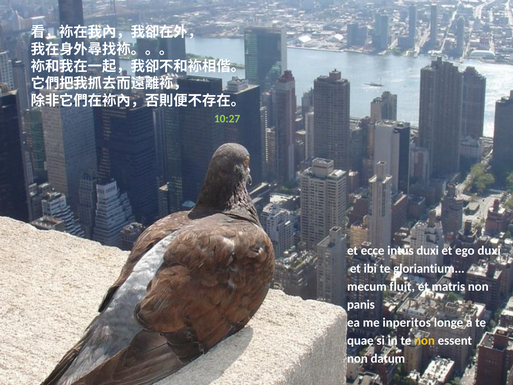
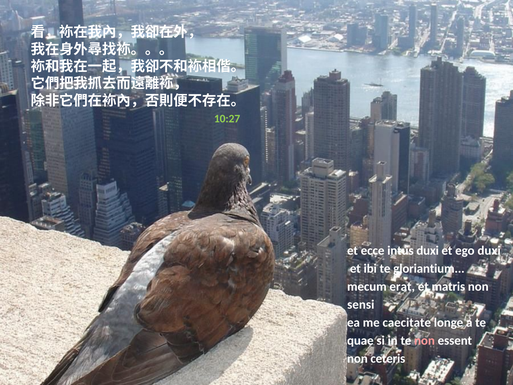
fluit: fluit -> erat
panis: panis -> sensi
inperitos: inperitos -> caecitate
non at (424, 340) colour: yellow -> pink
datum: datum -> ceteris
